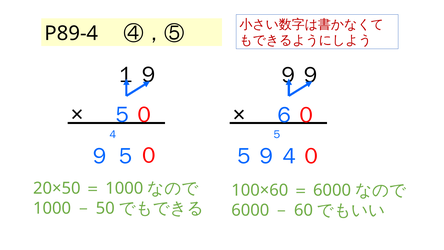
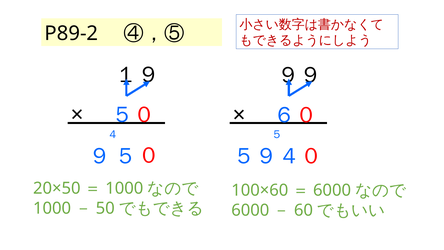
P89-4: P89-4 -> P89-2
